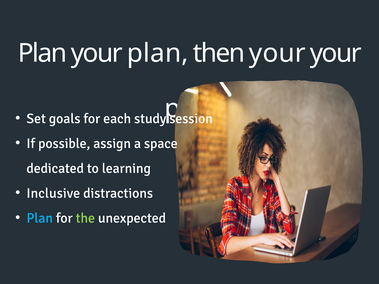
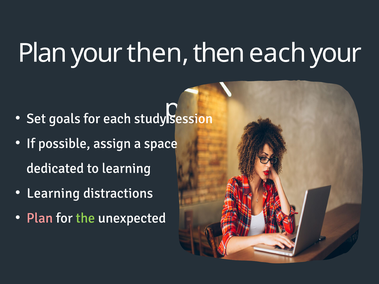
Plan your plan: plan -> then
then your: your -> each
Inclusive at (53, 193): Inclusive -> Learning
Plan at (40, 218) colour: light blue -> pink
